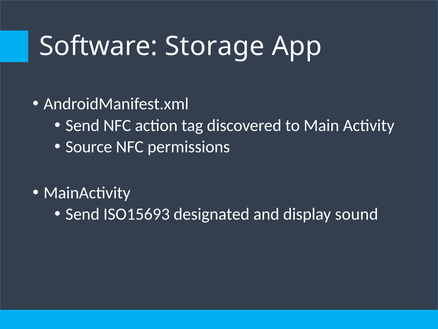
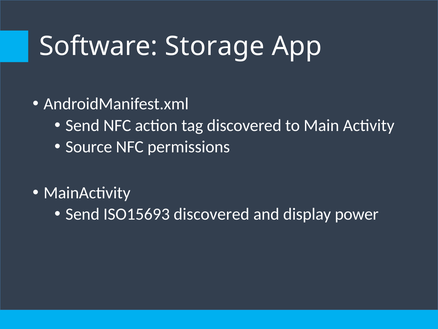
ISO15693 designated: designated -> discovered
sound: sound -> power
